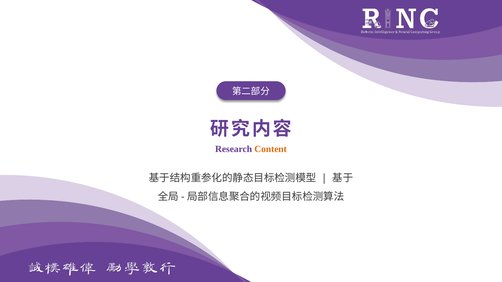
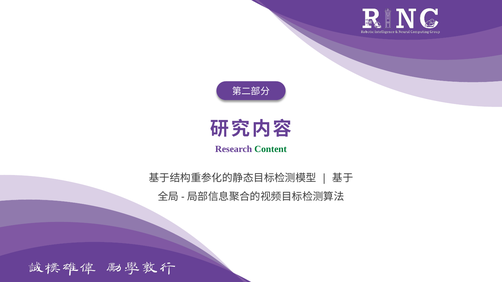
Content colour: orange -> green
